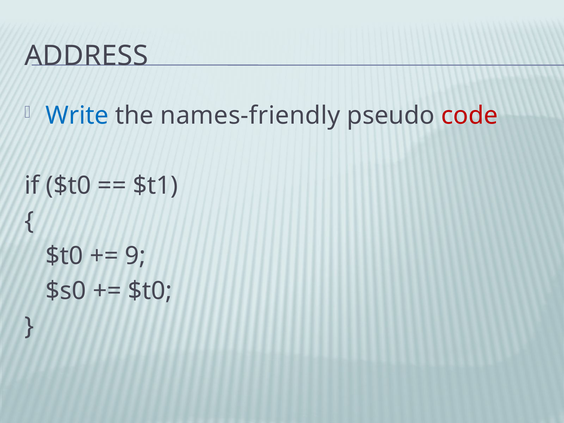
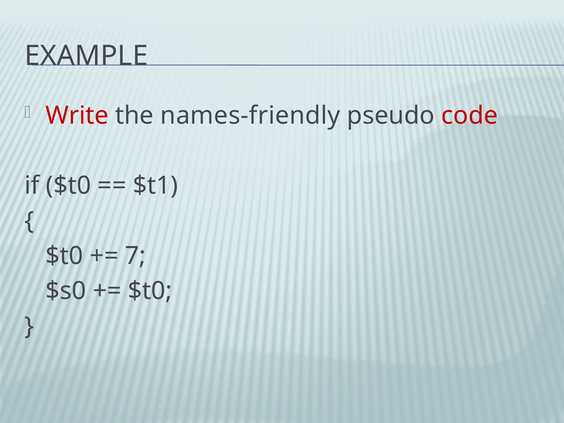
ADDRESS: ADDRESS -> EXAMPLE
Write colour: blue -> red
9: 9 -> 7
